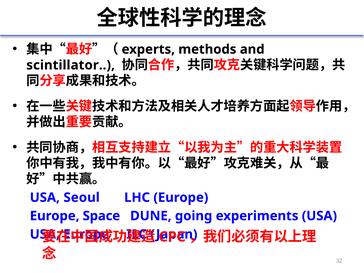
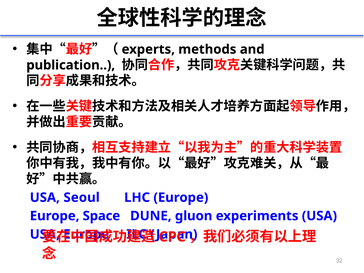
scintillator: scintillator -> publication
going: going -> gluon
